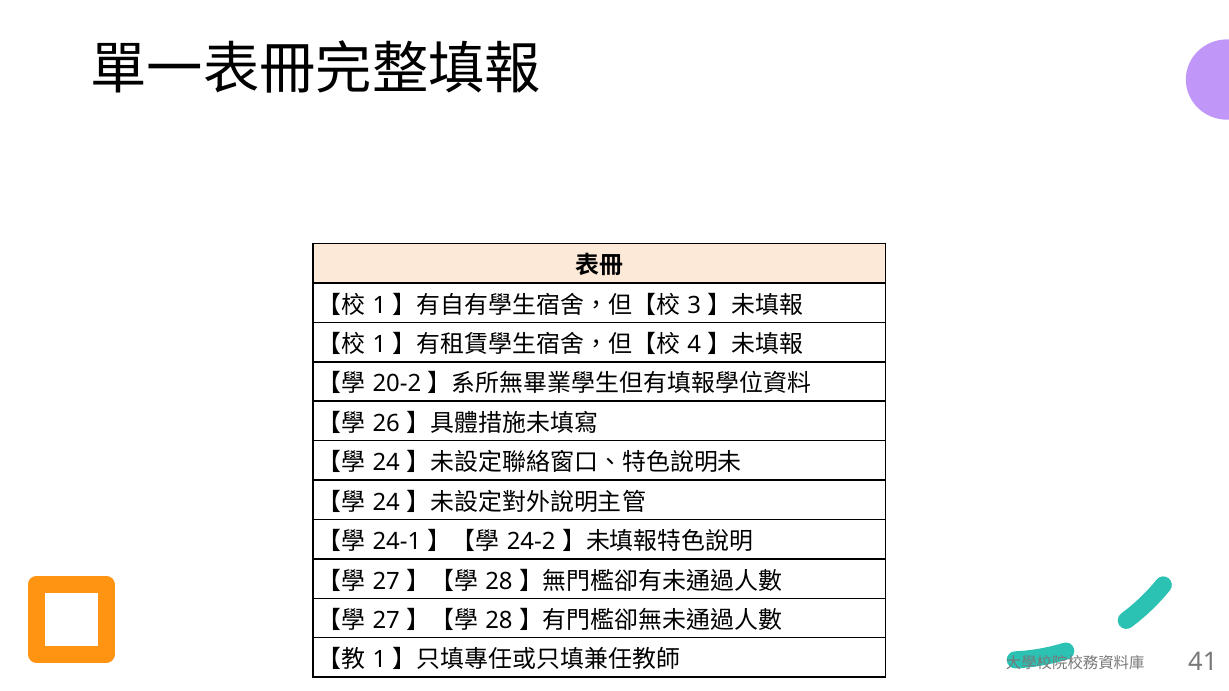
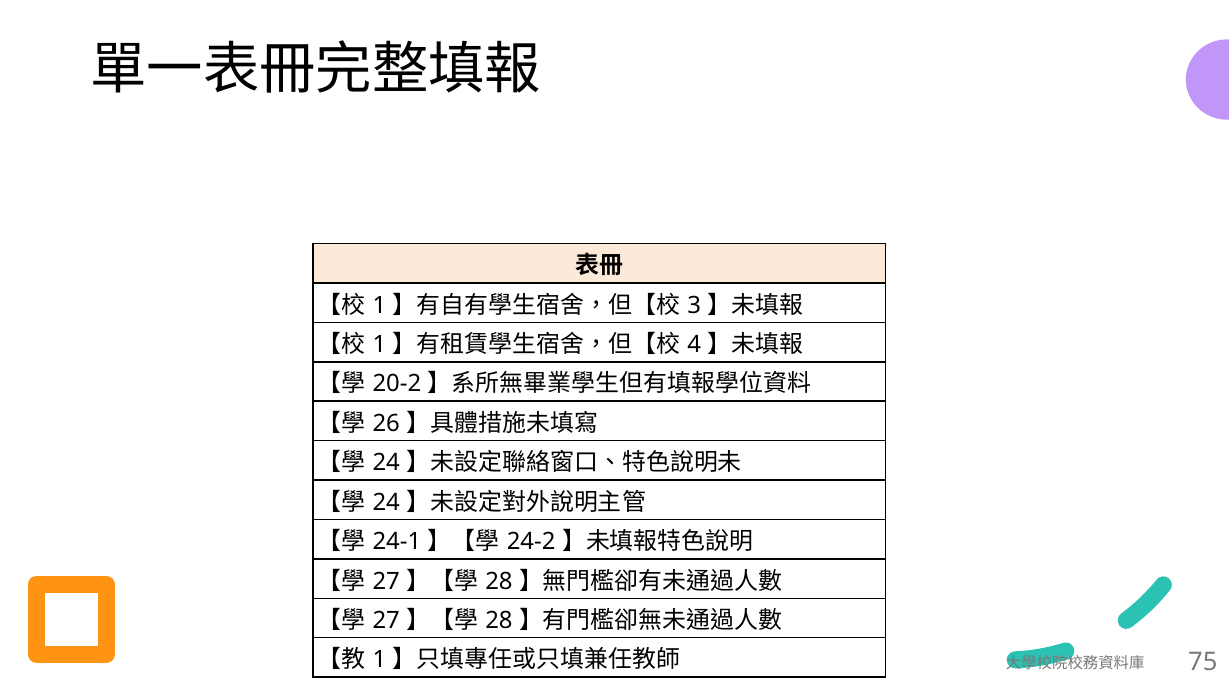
41: 41 -> 75
